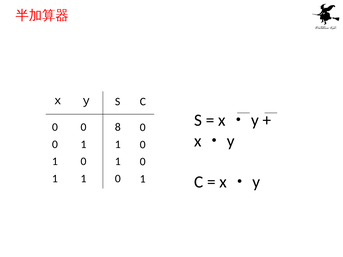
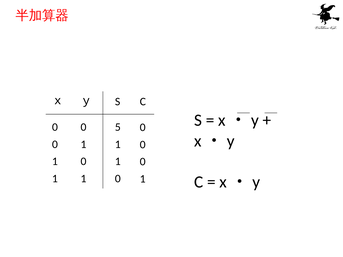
8: 8 -> 5
